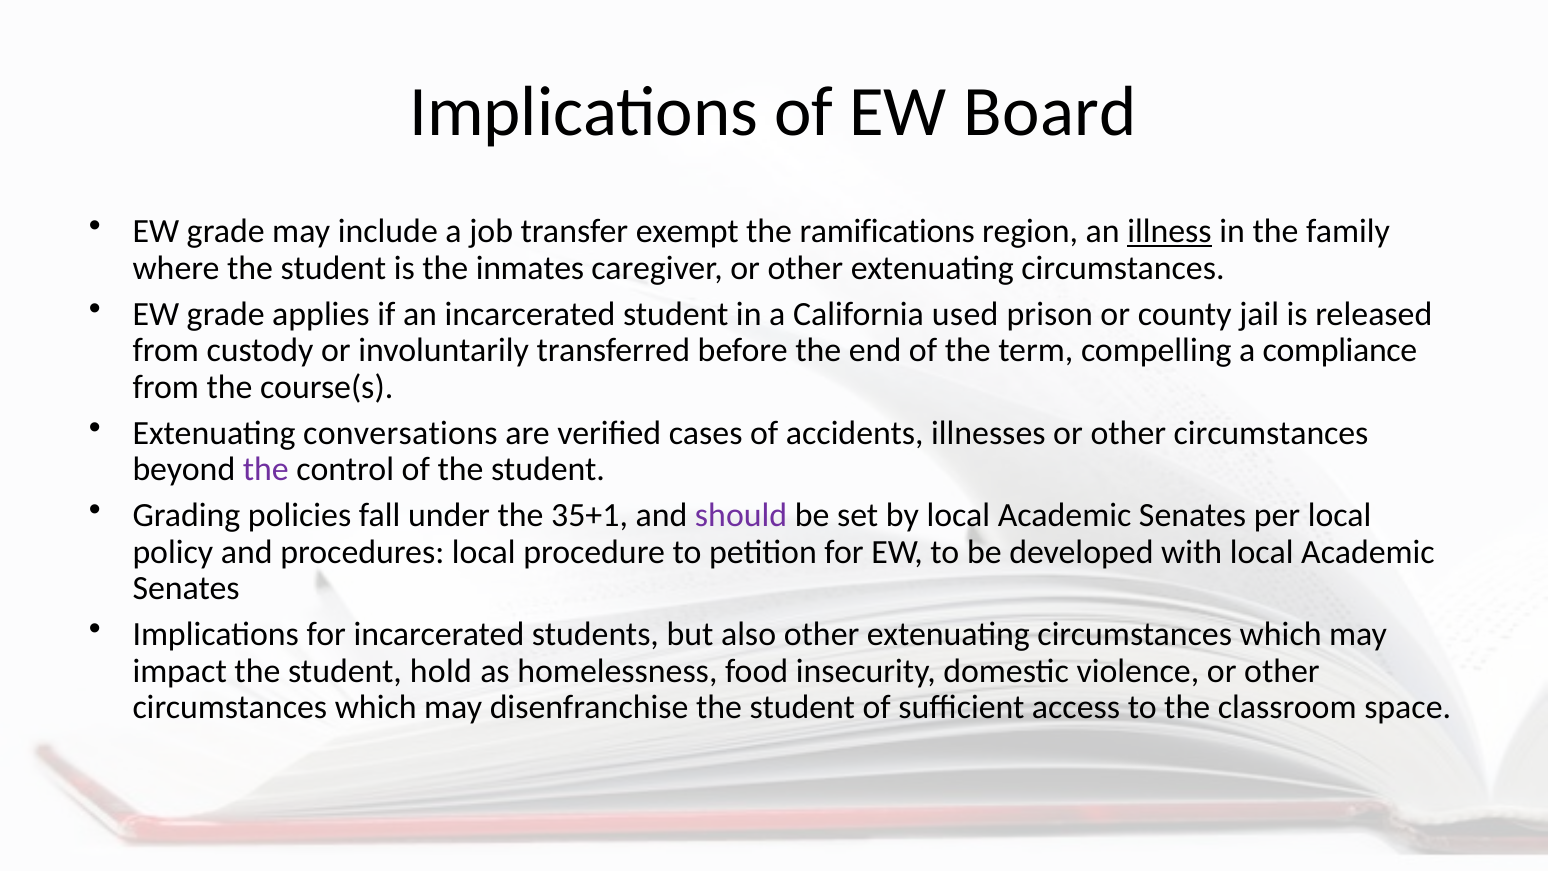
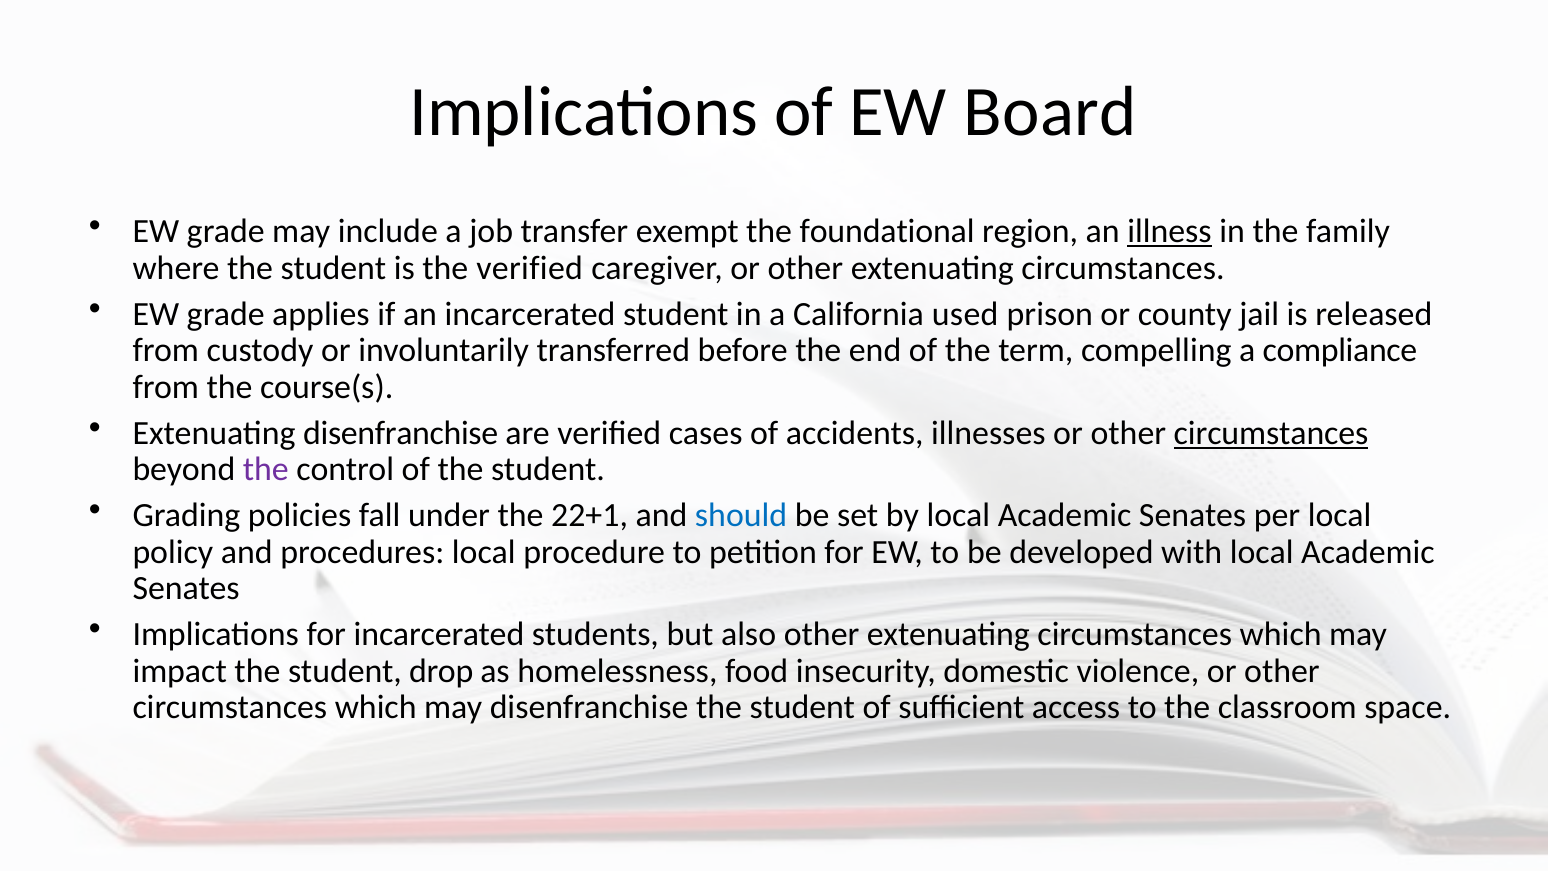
ramifications: ramifications -> foundational
the inmates: inmates -> verified
Extenuating conversations: conversations -> disenfranchise
circumstances at (1271, 433) underline: none -> present
35+1: 35+1 -> 22+1
should colour: purple -> blue
hold: hold -> drop
